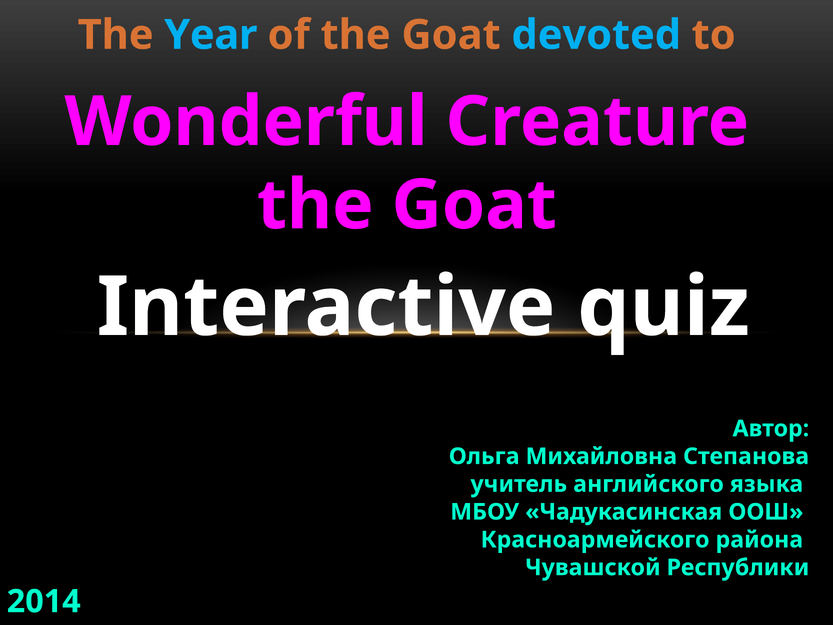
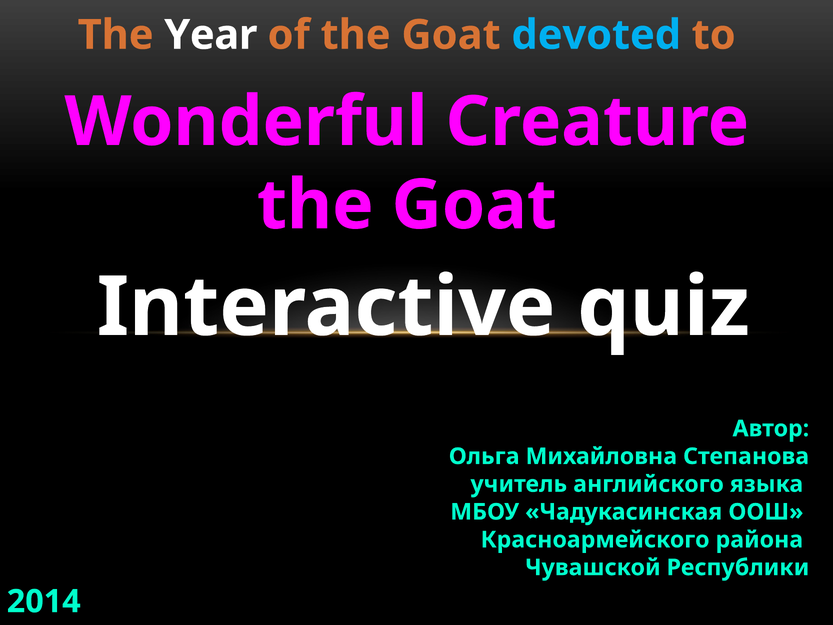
Year colour: light blue -> white
